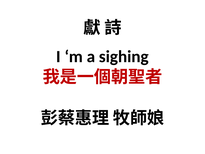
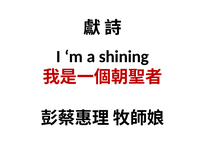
sighing: sighing -> shining
